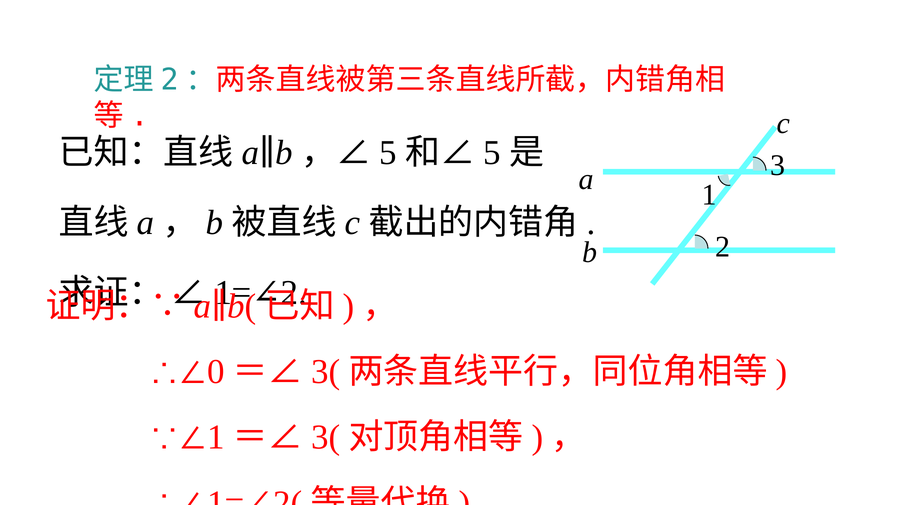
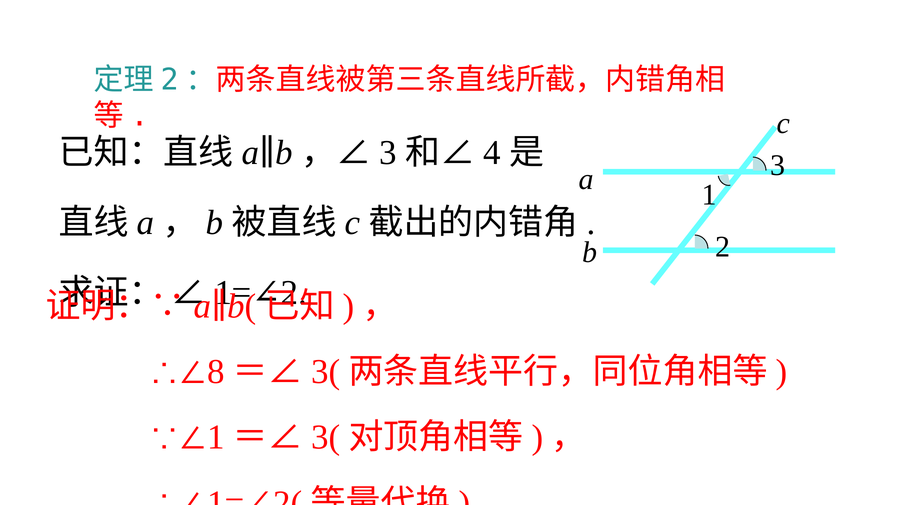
5 at (388, 153): 5 -> 3
5 at (492, 153): 5 -> 4
0: 0 -> 8
